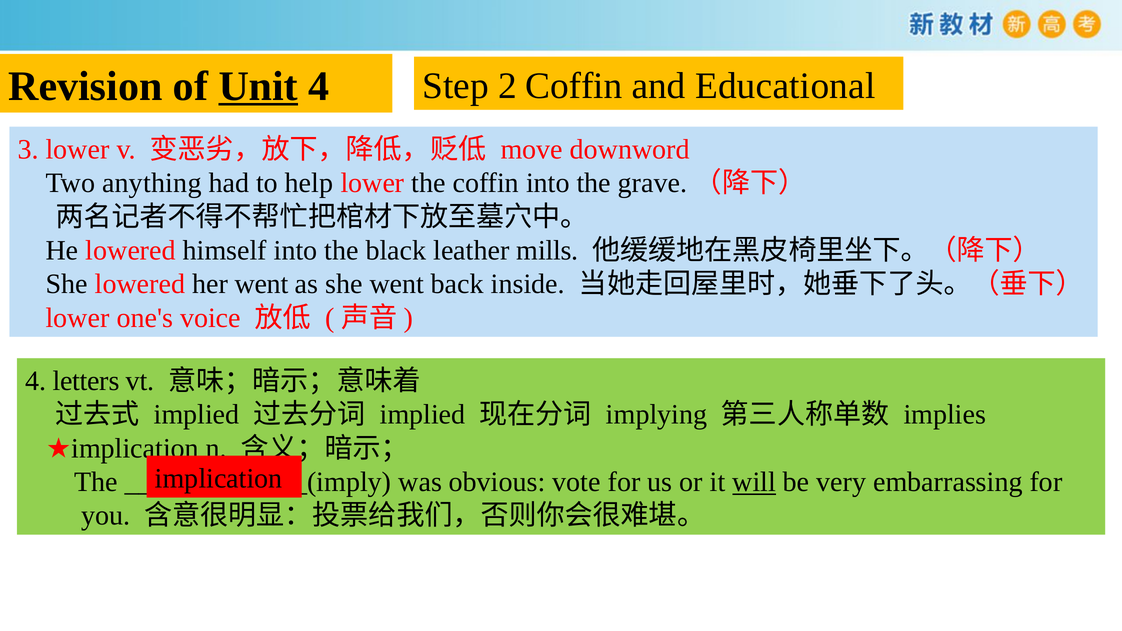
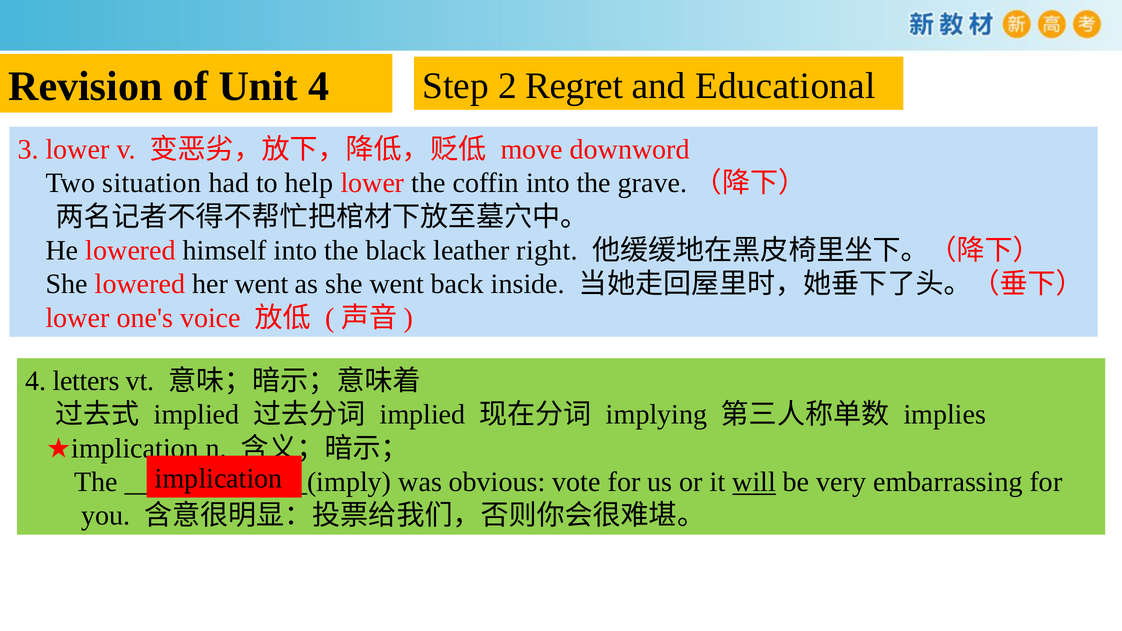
Unit underline: present -> none
2 Coffin: Coffin -> Regret
anything: anything -> situation
mills: mills -> right
